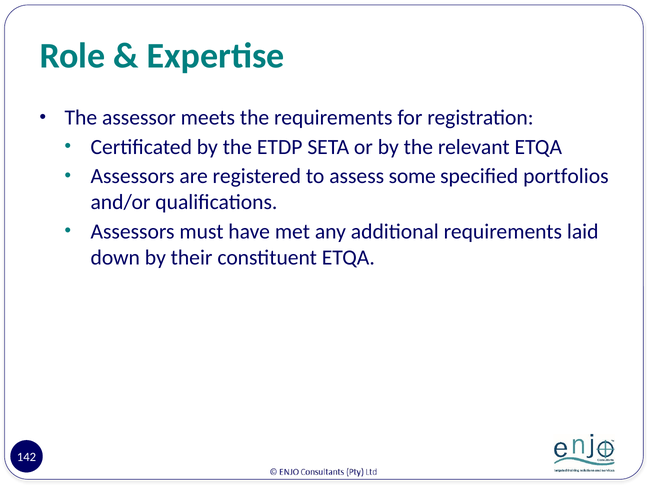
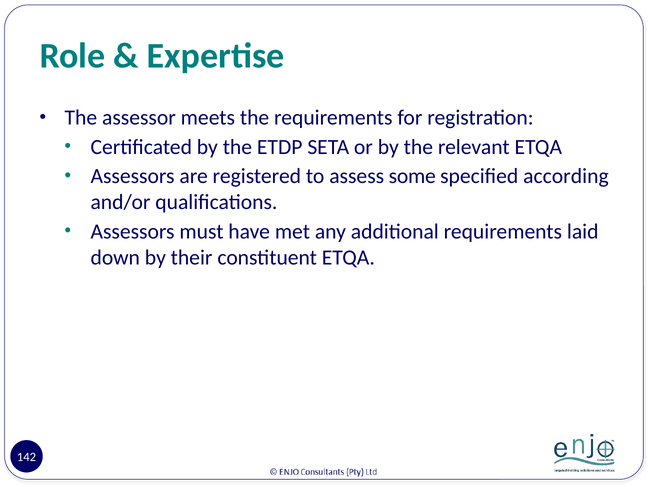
portfolios: portfolios -> according
